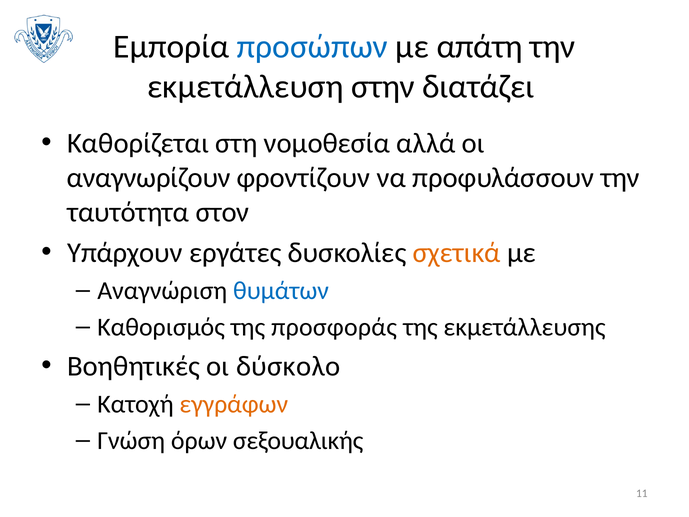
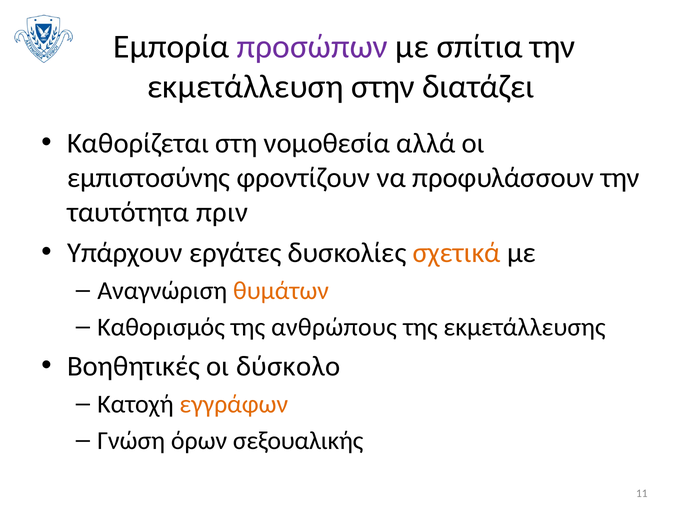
προσώπων colour: blue -> purple
απάτη: απάτη -> σπίτια
αναγνωρίζουν: αναγνωρίζουν -> εμπιστοσύνης
στον: στον -> πριν
θυμάτων colour: blue -> orange
προσφοράς: προσφοράς -> ανθρώπους
